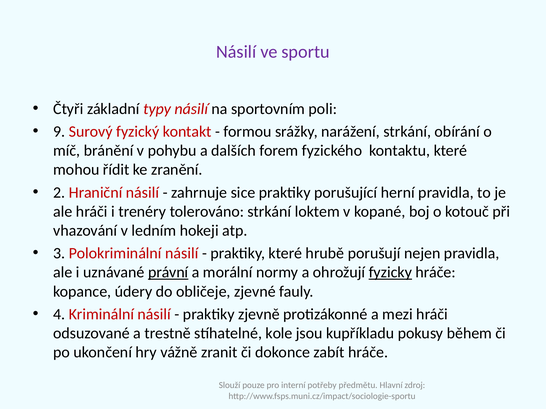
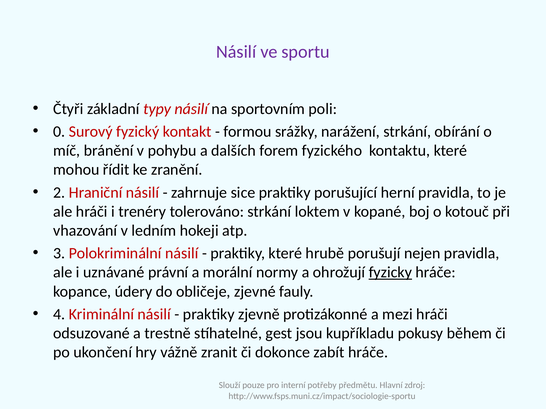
9: 9 -> 0
právní underline: present -> none
kole: kole -> gest
